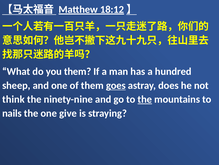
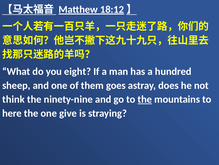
you them: them -> eight
goes underline: present -> none
nails: nails -> here
